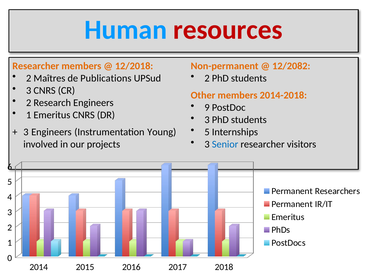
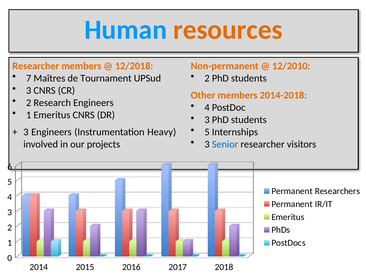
resources colour: red -> orange
12/2082: 12/2082 -> 12/2010
2 at (29, 78): 2 -> 7
Publications: Publications -> Tournament
9 at (207, 107): 9 -> 4
Young: Young -> Heavy
